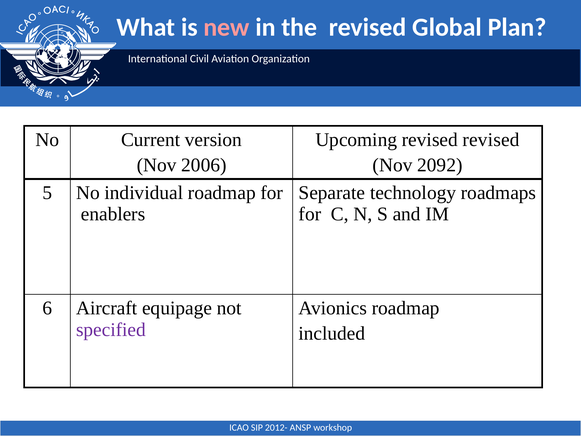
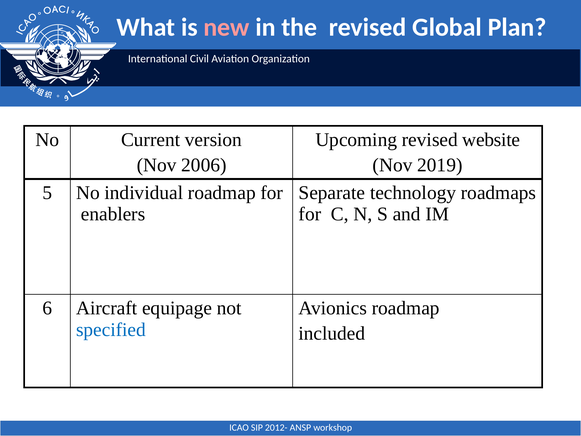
revised revised: revised -> website
2092: 2092 -> 2019
specified colour: purple -> blue
